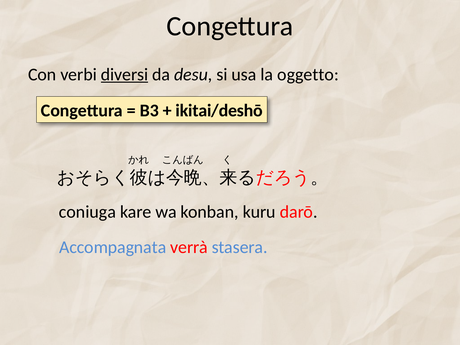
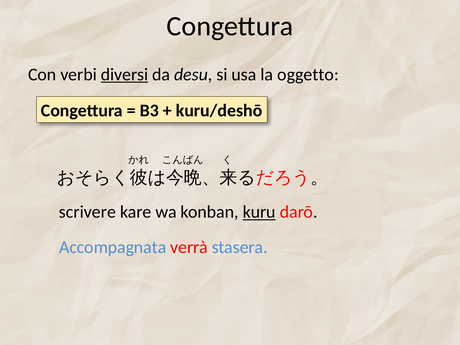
ikitai/deshō: ikitai/deshō -> kuru/deshō
coniuga: coniuga -> scrivere
kuru underline: none -> present
